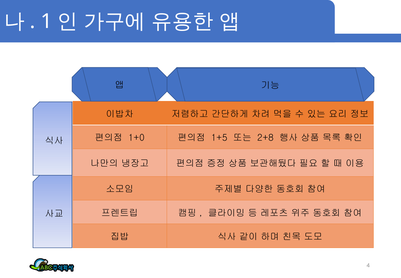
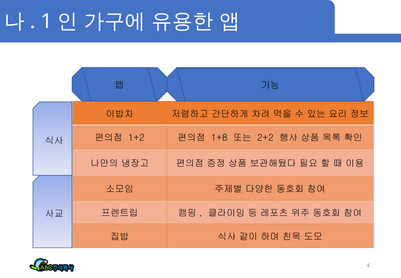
1+0: 1+0 -> 1+2
1+5: 1+5 -> 1+8
2+8: 2+8 -> 2+2
